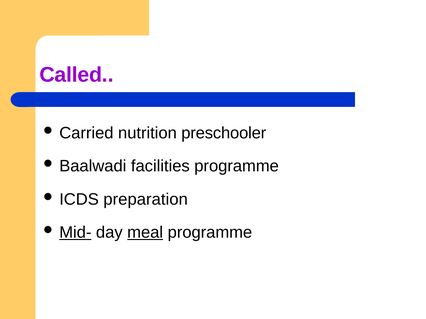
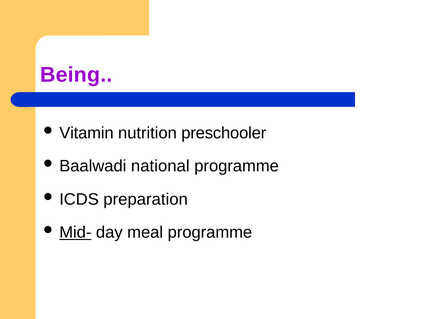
Called: Called -> Being
Carried: Carried -> Vitamin
facilities: facilities -> national
meal underline: present -> none
